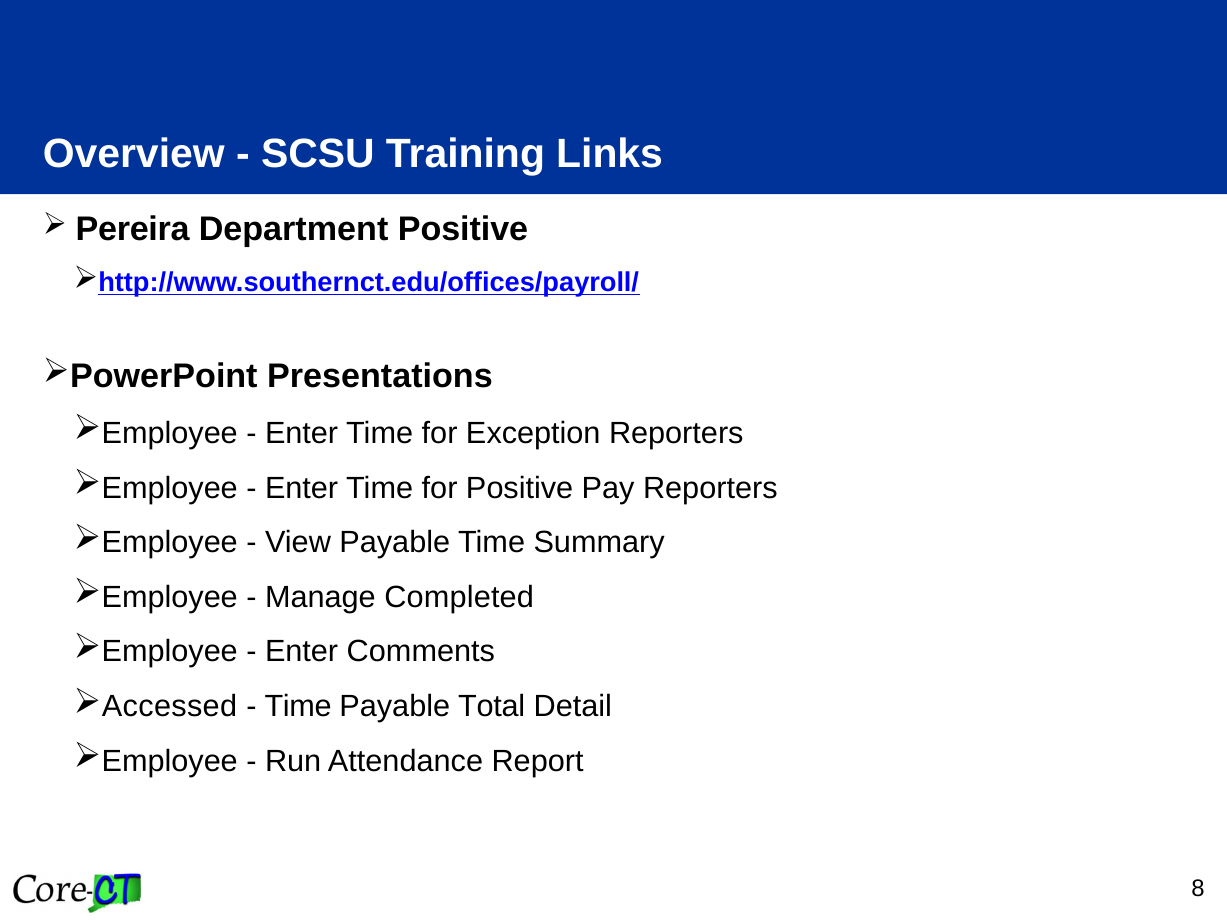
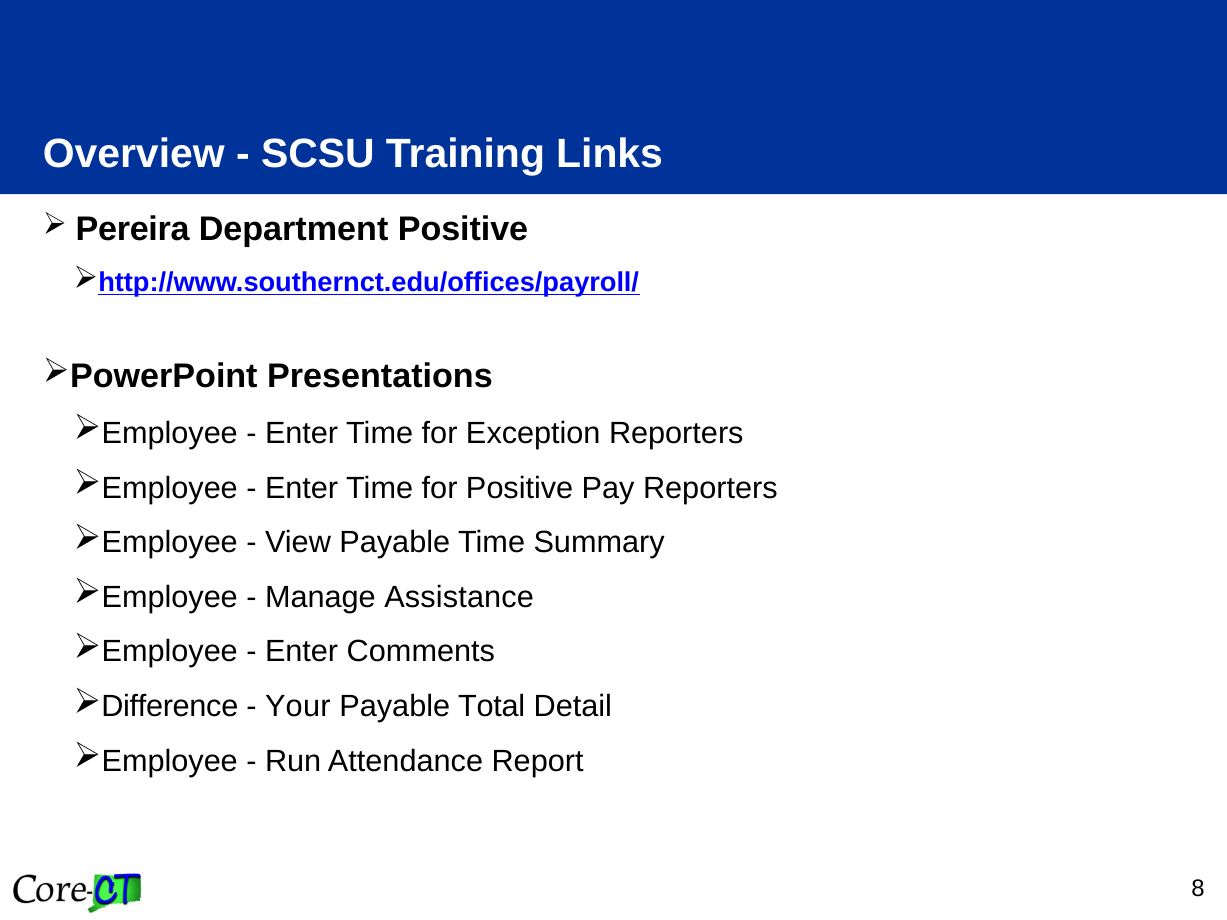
Completed: Completed -> Assistance
Accessed: Accessed -> Difference
Time at (298, 707): Time -> Your
